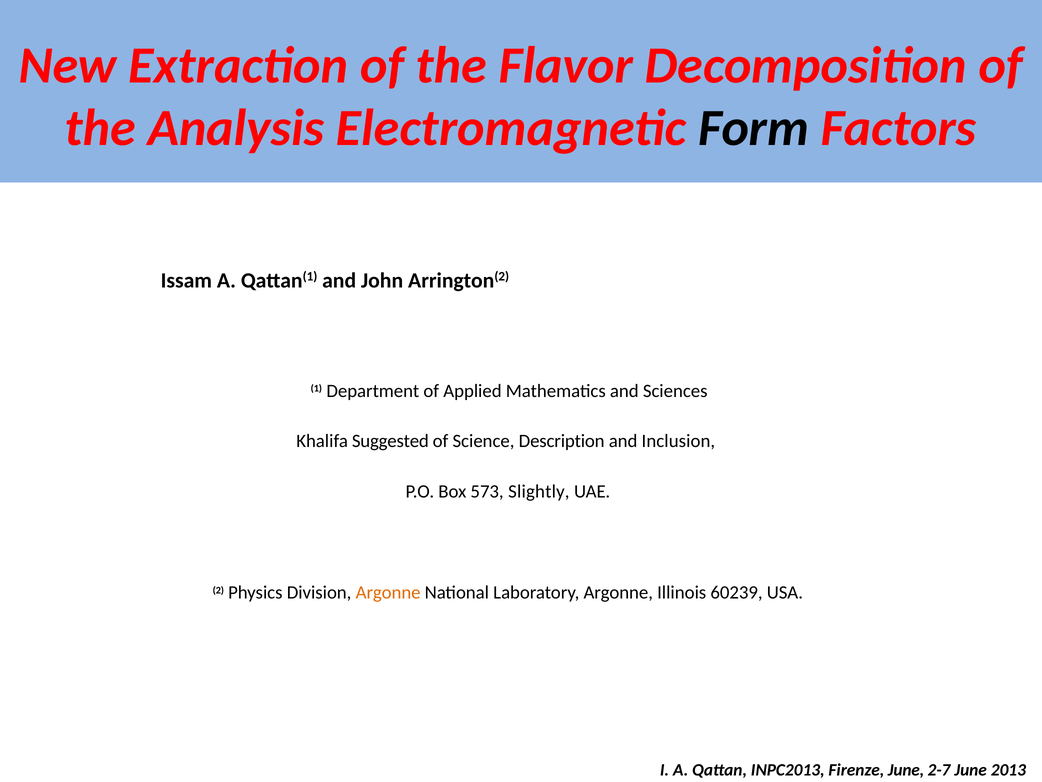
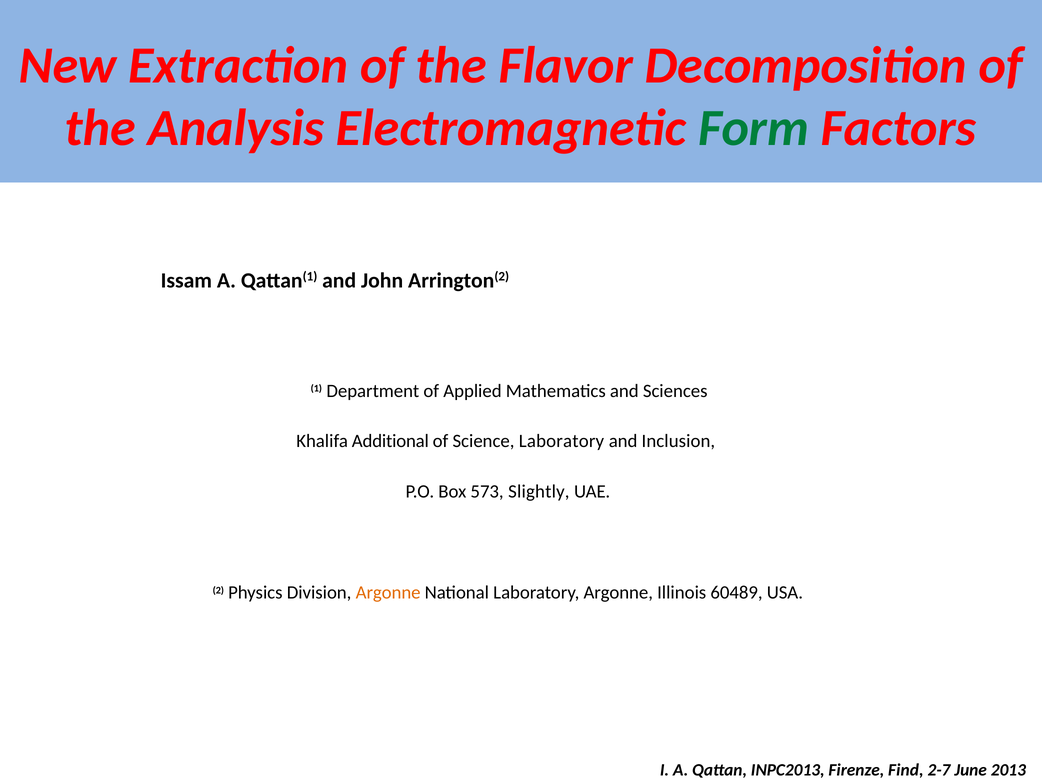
Form colour: black -> green
Suggested: Suggested -> Additional
Science Description: Description -> Laboratory
60239: 60239 -> 60489
Firenze June: June -> Find
